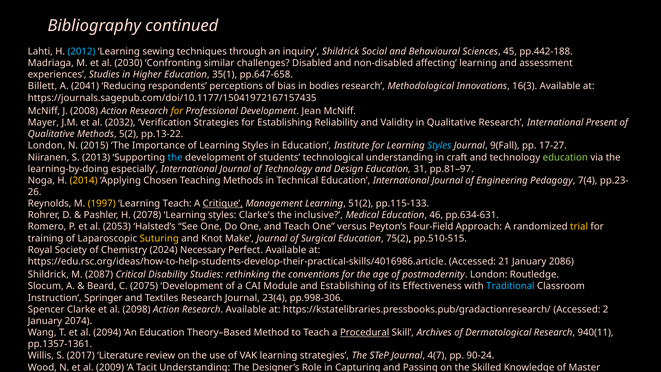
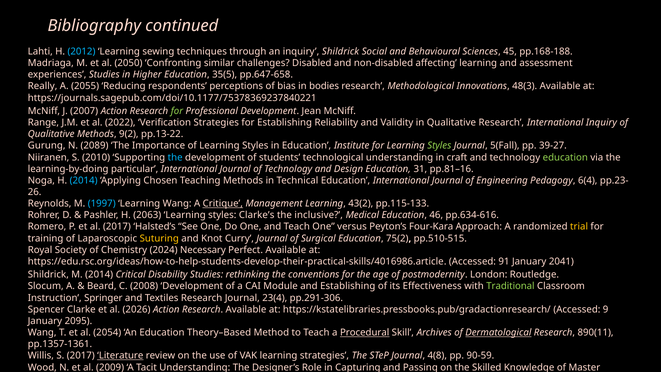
pp.442-188: pp.442-188 -> pp.168-188
2030: 2030 -> 2050
35(1: 35(1 -> 35(5
Billett: Billett -> Really
2041: 2041 -> 2055
16(3: 16(3 -> 48(3
https://journals.sagepub.com/doi/10.1177/15041972167157435: https://journals.sagepub.com/doi/10.1177/15041972167157435 -> https://journals.sagepub.com/doi/10.1177/75378369237840221
2008: 2008 -> 2007
for at (177, 111) colour: yellow -> light green
Mayer: Mayer -> Range
2032: 2032 -> 2022
International Present: Present -> Inquiry
5(2: 5(2 -> 9(2
London at (47, 146): London -> Gurung
2015: 2015 -> 2089
Styles at (439, 146) colour: light blue -> light green
9(Fall: 9(Fall -> 5(Fall
17-27: 17-27 -> 39-27
2013: 2013 -> 2010
especially: especially -> particular
pp.81–97: pp.81–97 -> pp.81–16
2014 at (84, 180) colour: yellow -> light blue
7(4: 7(4 -> 6(4
1997 colour: yellow -> light blue
Learning Teach: Teach -> Wang
51(2: 51(2 -> 43(2
2078: 2078 -> 2063
pp.634-631: pp.634-631 -> pp.634-616
al 2053: 2053 -> 2017
Four-Field: Four-Field -> Four-Kara
Make: Make -> Curry
21: 21 -> 91
2086: 2086 -> 2041
M 2087: 2087 -> 2014
2075: 2075 -> 2008
Traditional colour: light blue -> light green
pp.998-306: pp.998-306 -> pp.291-306
2098: 2098 -> 2026
2: 2 -> 9
2074: 2074 -> 2095
2094: 2094 -> 2054
Dermatological underline: none -> present
940(11: 940(11 -> 890(11
Literature underline: none -> present
4(7: 4(7 -> 4(8
90-24: 90-24 -> 90-59
